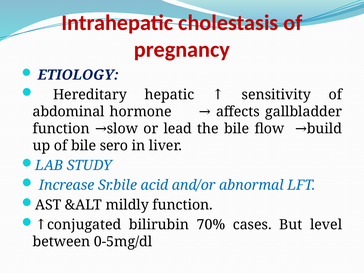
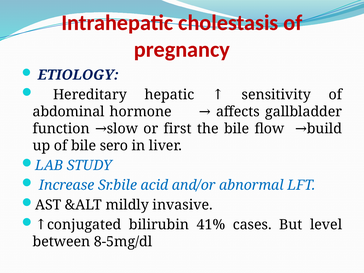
lead: lead -> first
mildly function: function -> invasive
70%: 70% -> 41%
0-5mg/dl: 0-5mg/dl -> 8-5mg/dl
